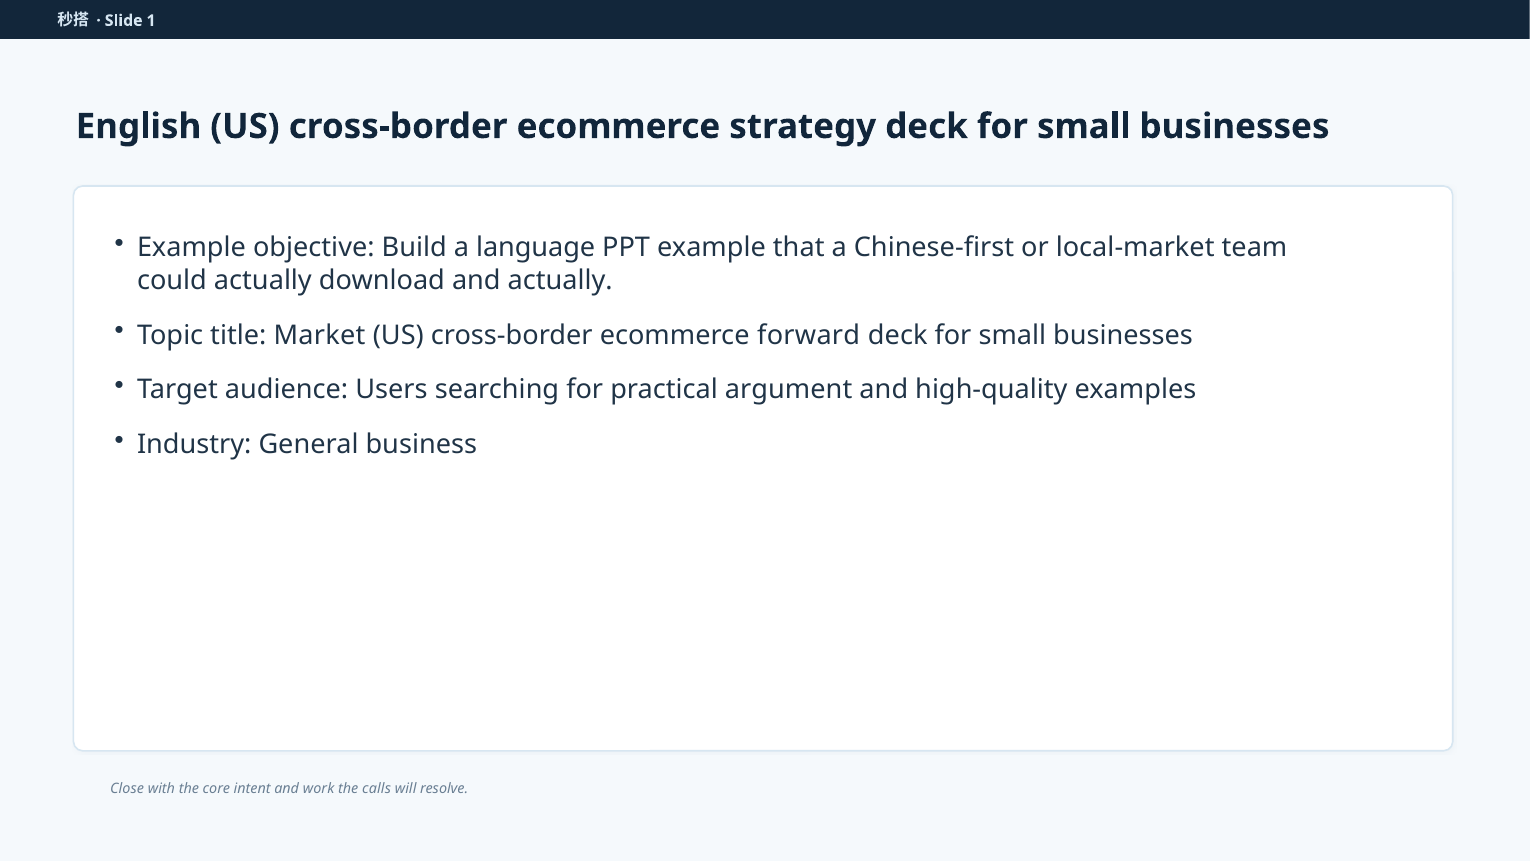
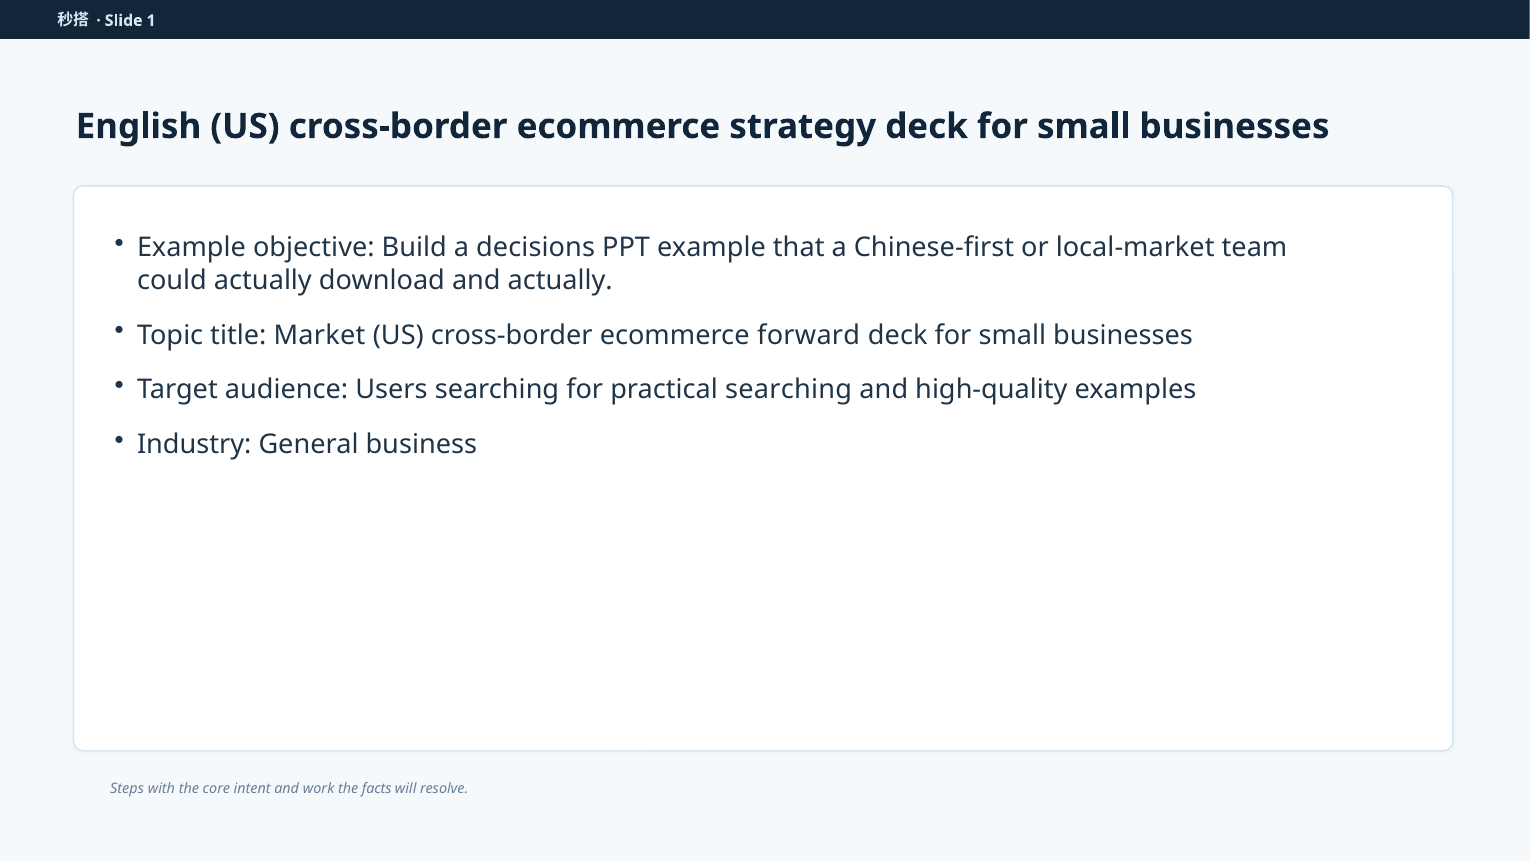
language: language -> decisions
practical argument: argument -> searching
Close: Close -> Steps
calls: calls -> facts
